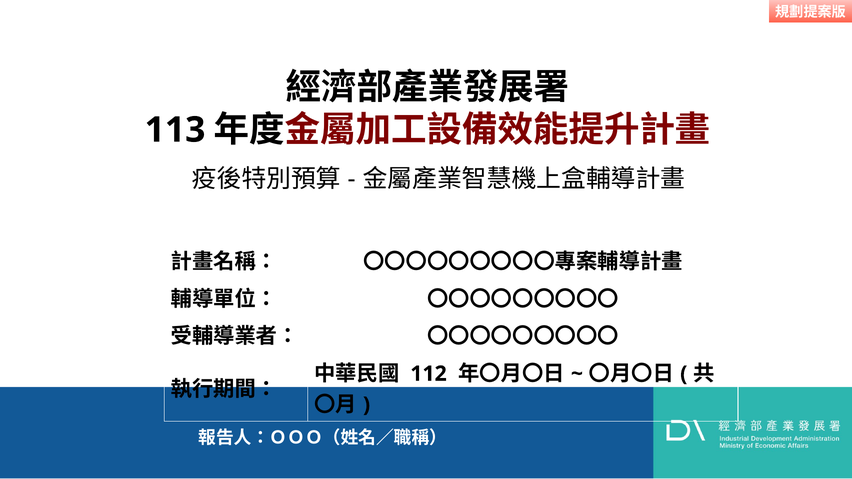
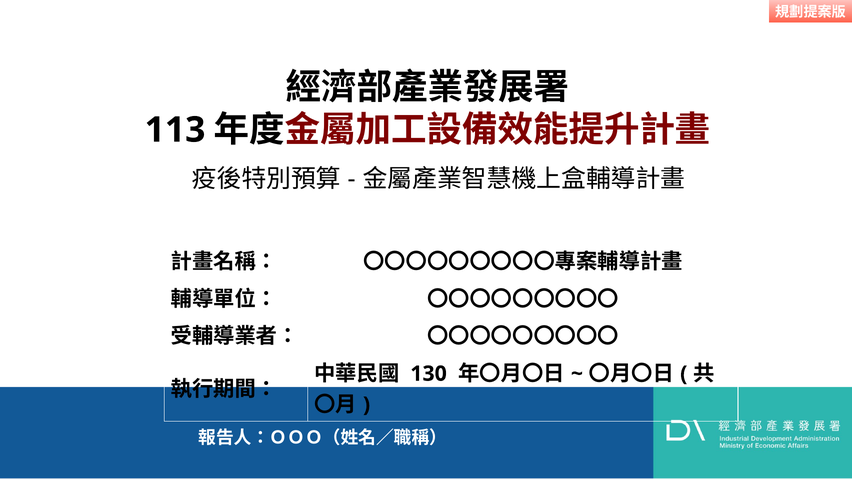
112: 112 -> 130
